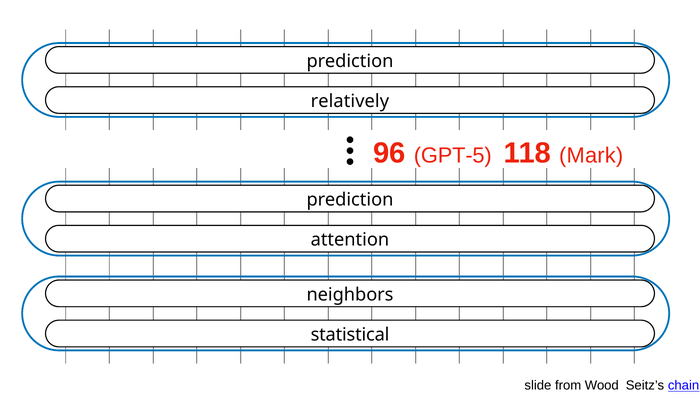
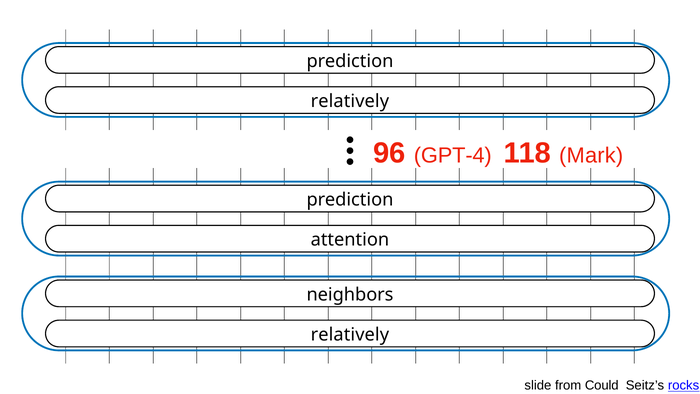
GPT-5: GPT-5 -> GPT-4
statistical at (350, 335): statistical -> relatively
Wood: Wood -> Could
chain: chain -> rocks
